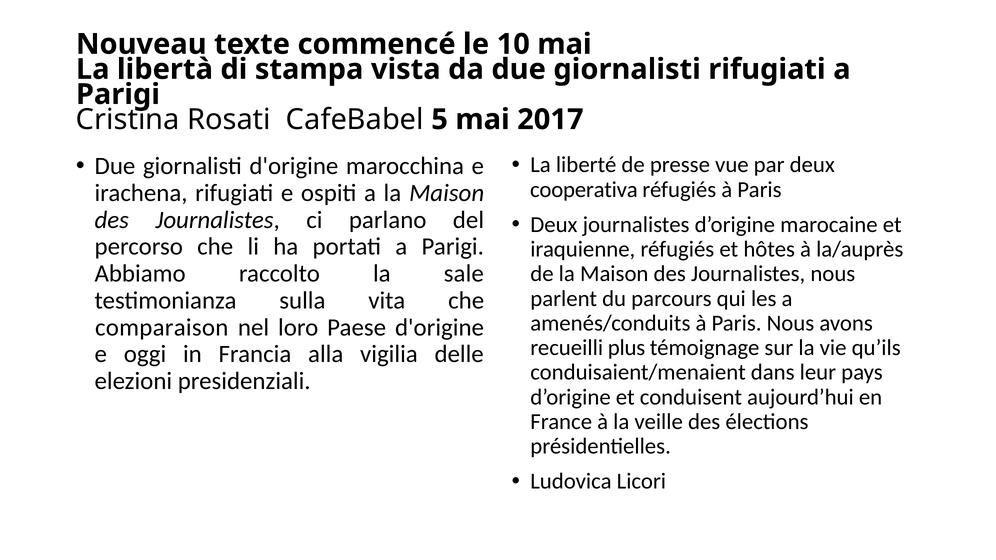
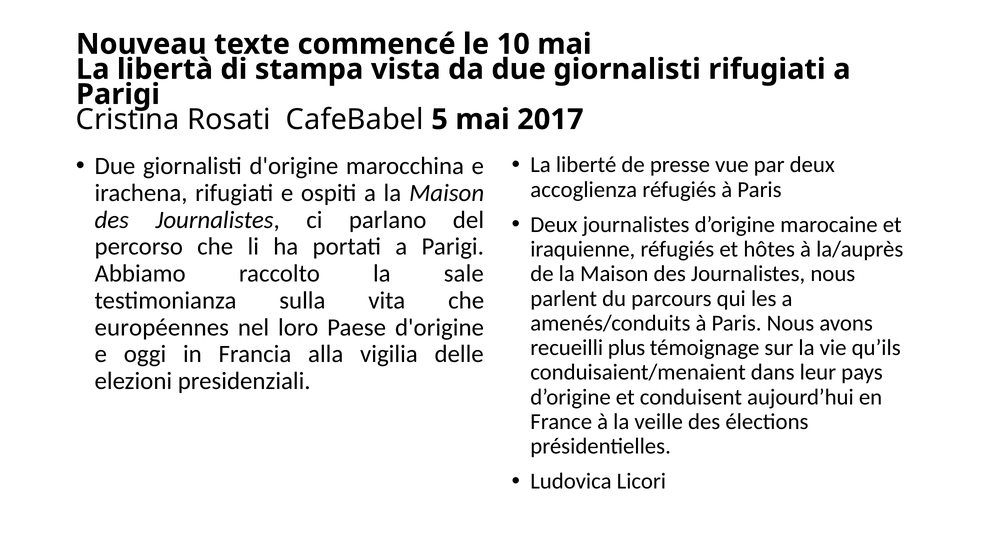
cooperativa: cooperativa -> accoglienza
comparaison: comparaison -> européennes
